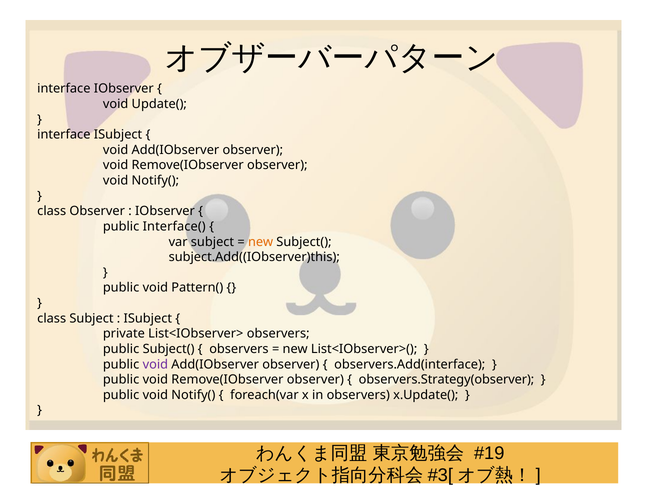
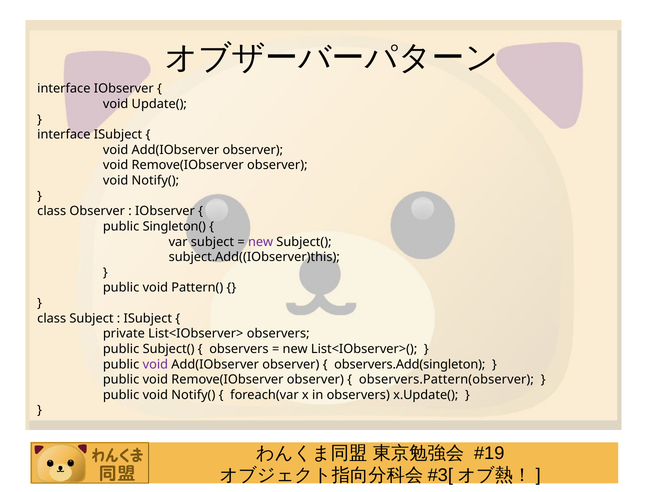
Interface(: Interface( -> Singleton(
new at (261, 242) colour: orange -> purple
observers.Add(interface: observers.Add(interface -> observers.Add(singleton
observers.Strategy(observer: observers.Strategy(observer -> observers.Pattern(observer
